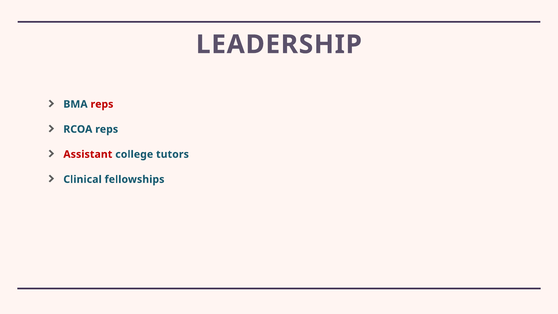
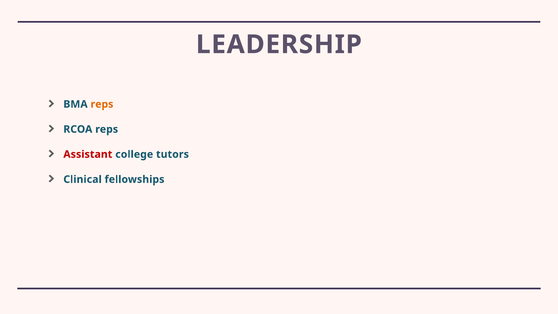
reps at (102, 104) colour: red -> orange
